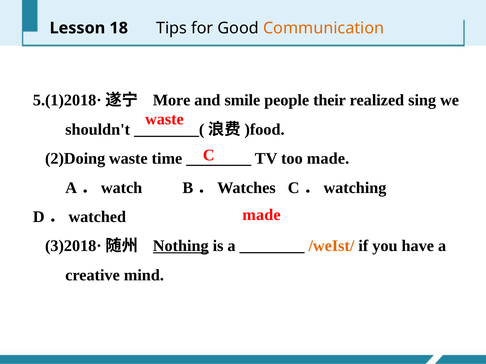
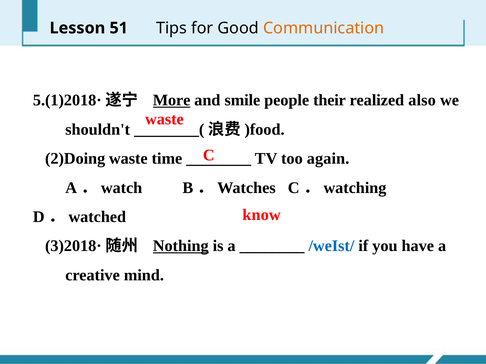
18: 18 -> 51
More underline: none -> present
sing: sing -> also
too made: made -> again
made at (262, 215): made -> know
/weIst/ colour: orange -> blue
